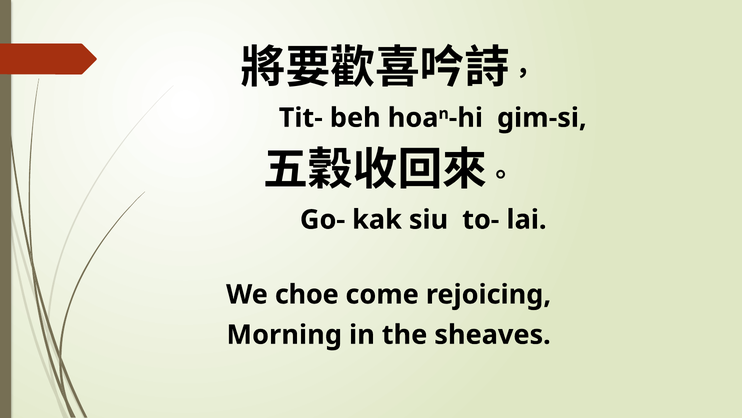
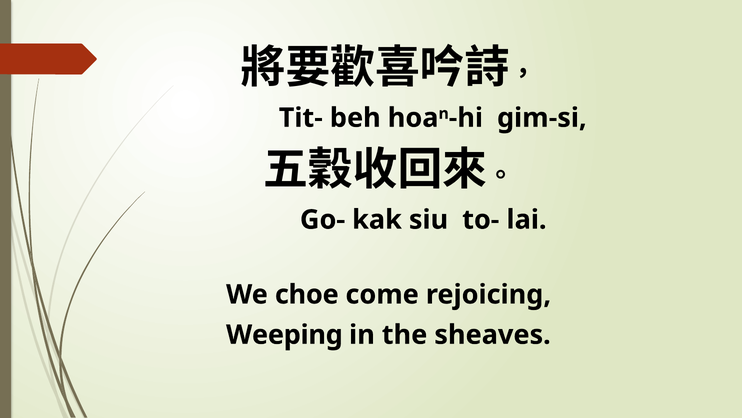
Morning: Morning -> Weeping
